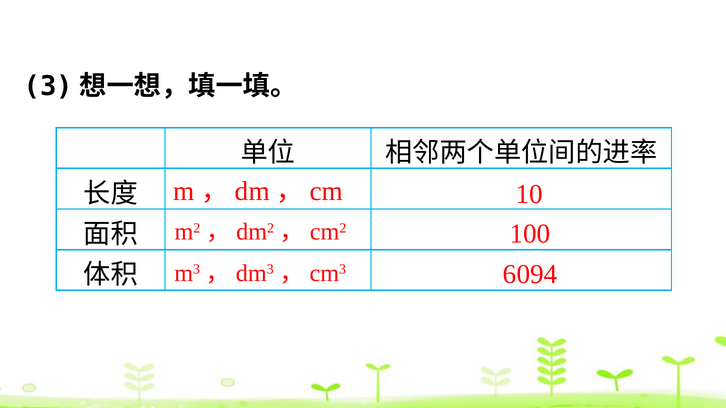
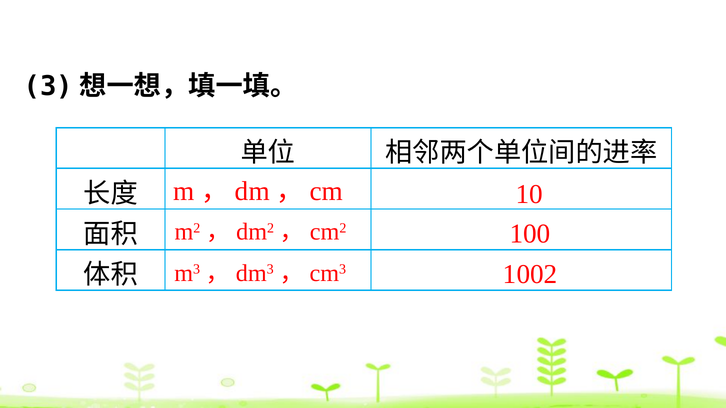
6094: 6094 -> 1002
